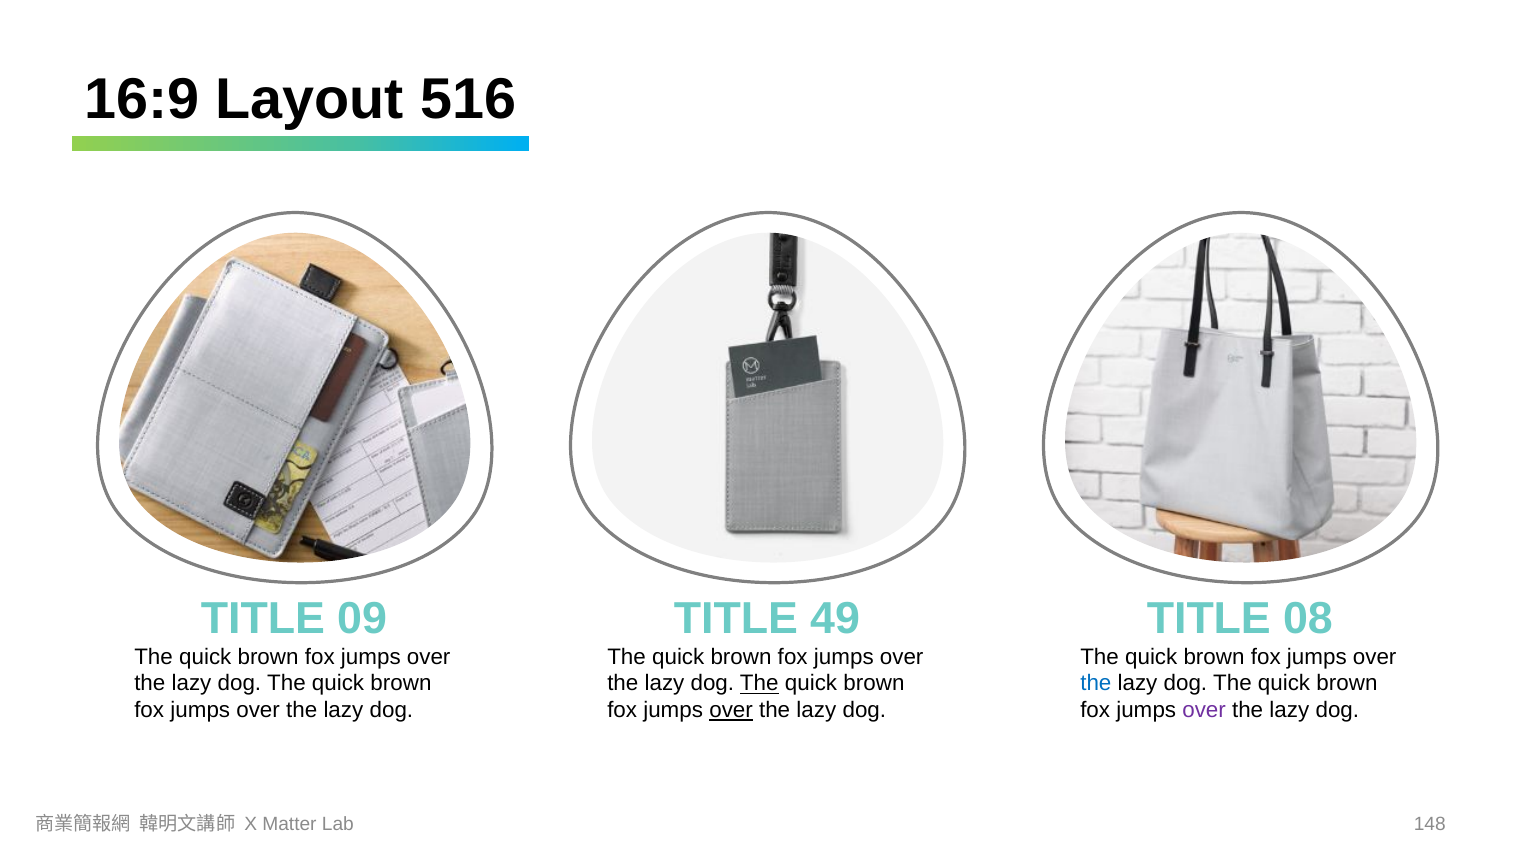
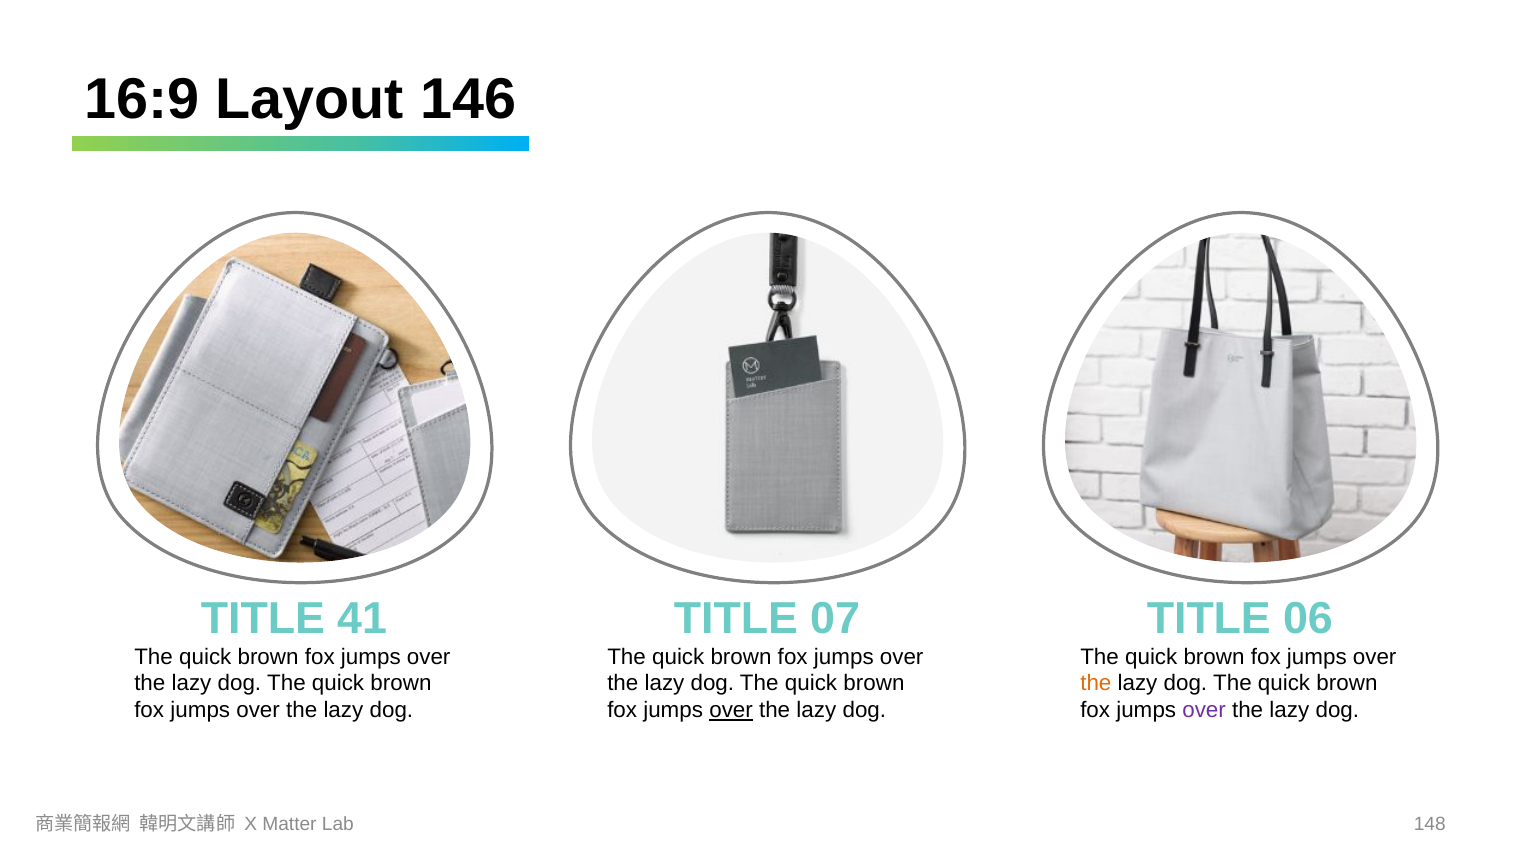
516: 516 -> 146
09: 09 -> 41
49: 49 -> 07
08: 08 -> 06
The at (759, 683) underline: present -> none
the at (1096, 683) colour: blue -> orange
